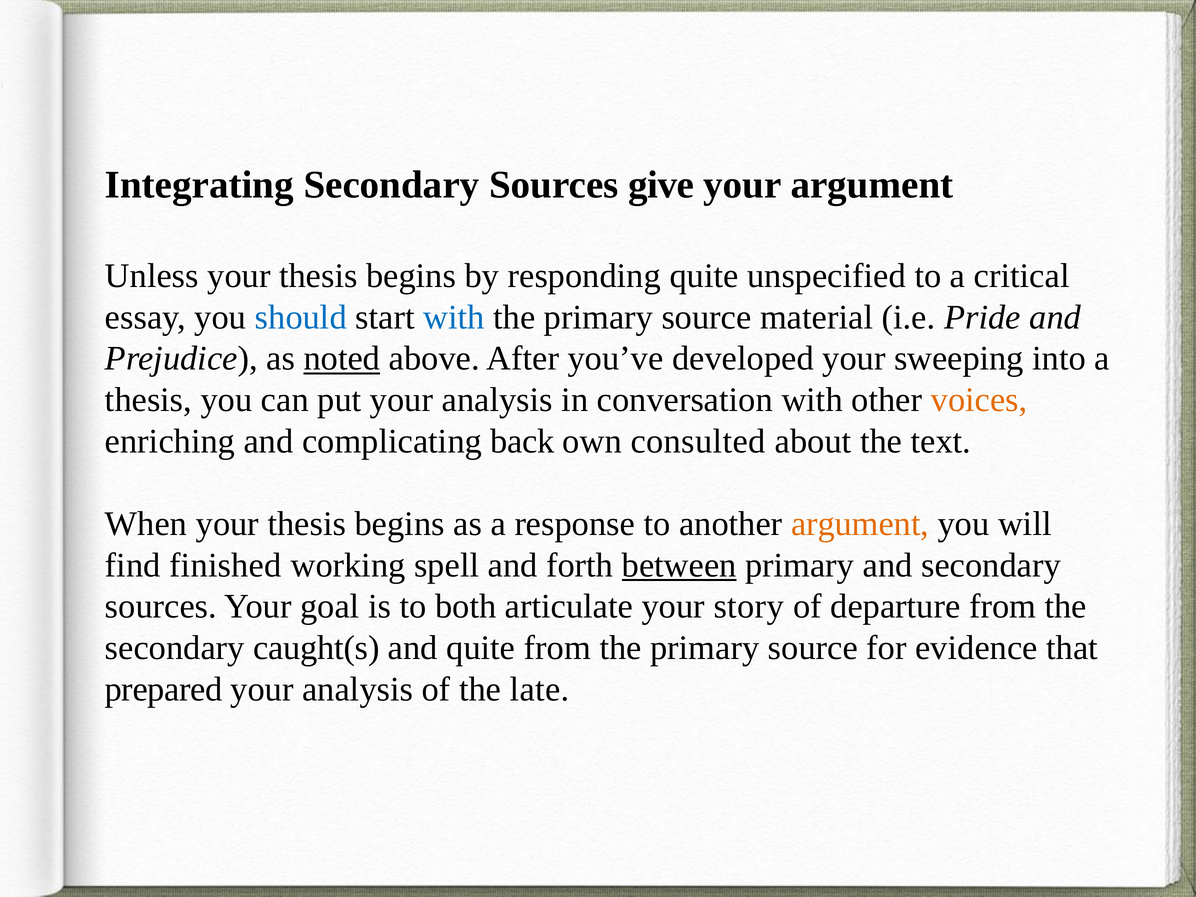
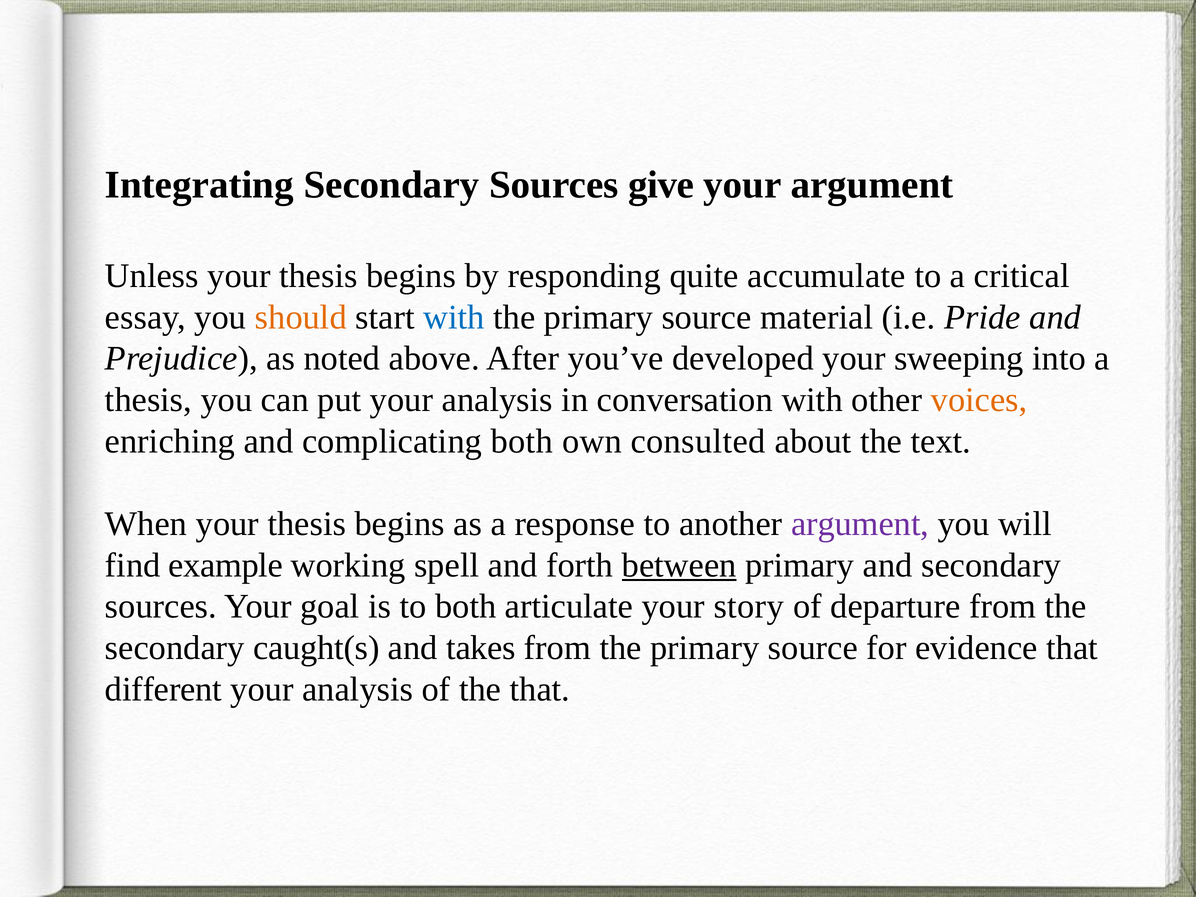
unspecified: unspecified -> accumulate
should colour: blue -> orange
noted underline: present -> none
complicating back: back -> both
argument at (860, 524) colour: orange -> purple
finished: finished -> example
and quite: quite -> takes
prepared: prepared -> different
the late: late -> that
